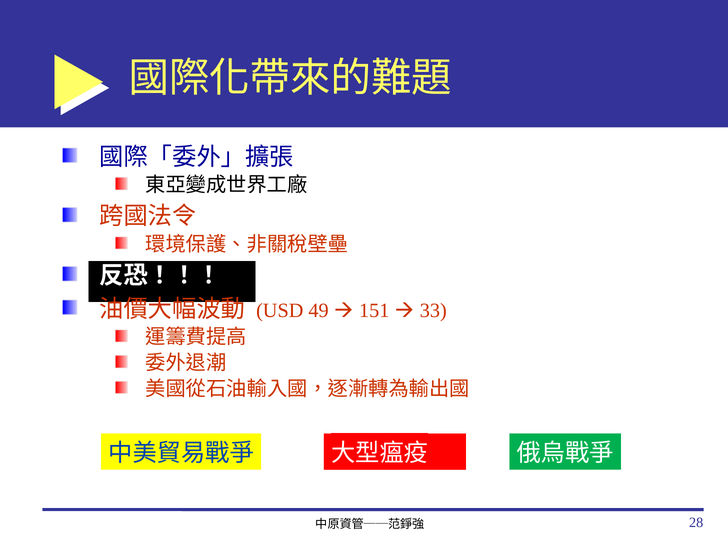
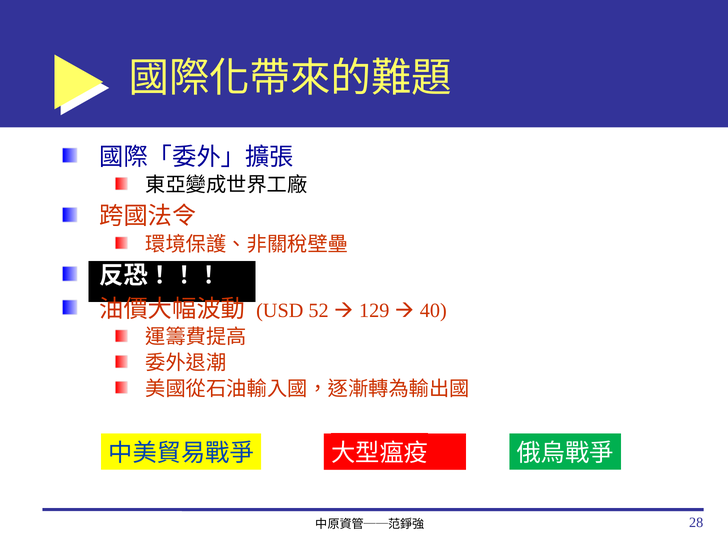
49: 49 -> 52
151: 151 -> 129
33: 33 -> 40
